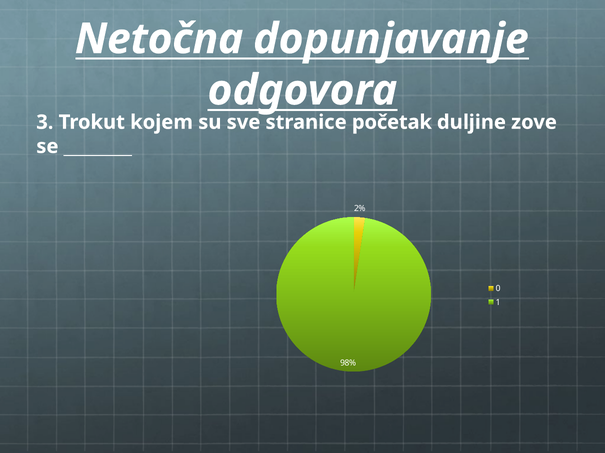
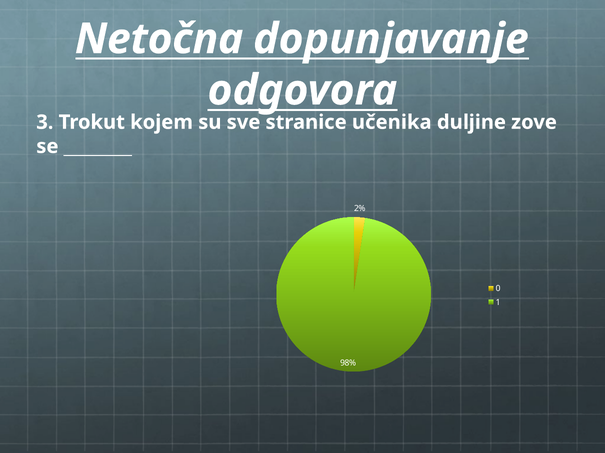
početak: početak -> učenika
